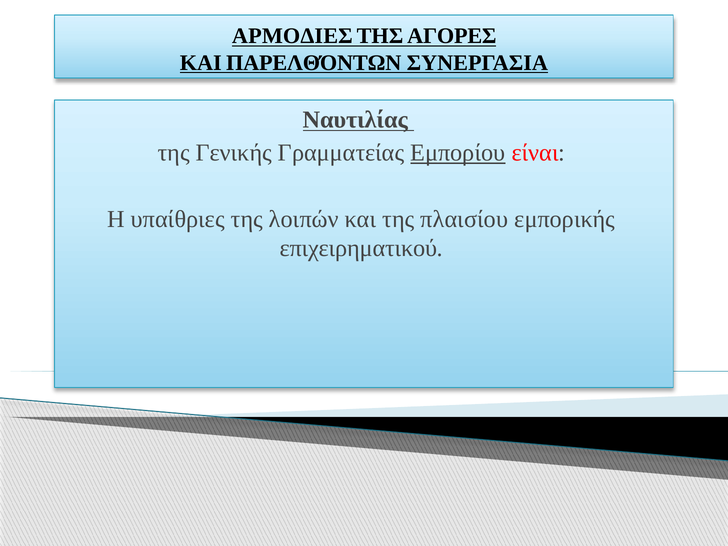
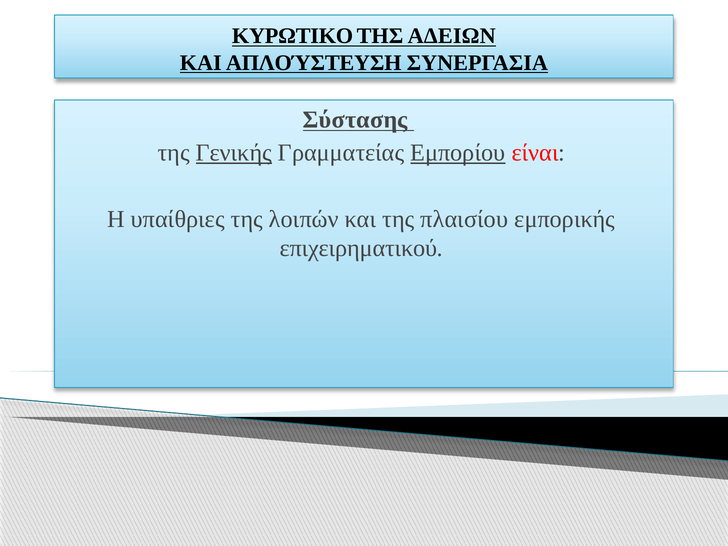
ΑΡΜΟΔΙΕΣ: ΑΡΜΟΔΙΕΣ -> ΚΥΡΩΤΙΚΟ
ΑΓΟΡΕΣ: ΑΓΟΡΕΣ -> ΑΔΕΙΩΝ
ΠΑΡΕΛΘΌΝΤΩΝ: ΠΑΡΕΛΘΌΝΤΩΝ -> ΑΠΛΟΎΣΤΕΥΣΗ
Ναυτιλίας: Ναυτιλίας -> Σύστασης
Γενικής underline: none -> present
